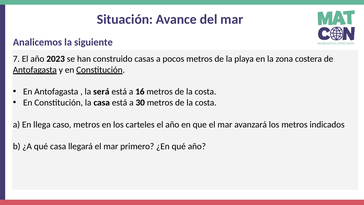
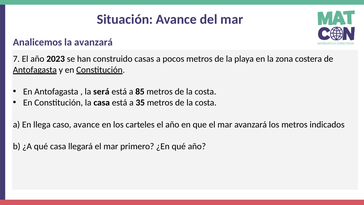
la siguiente: siguiente -> avanzará
16: 16 -> 85
30: 30 -> 35
caso metros: metros -> avance
